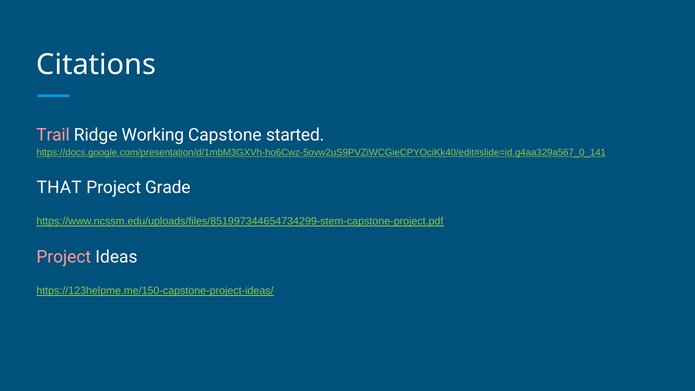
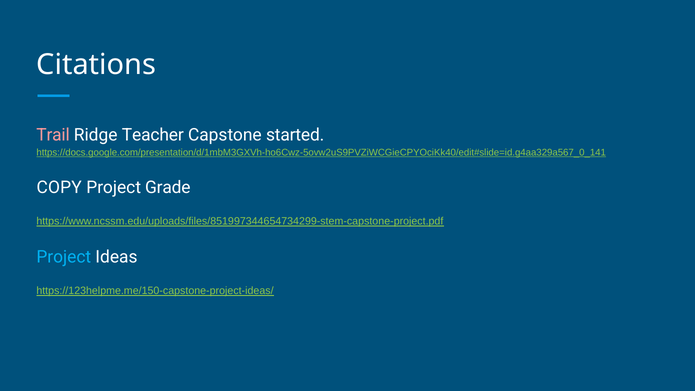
Working: Working -> Teacher
THAT: THAT -> COPY
Project at (64, 257) colour: pink -> light blue
